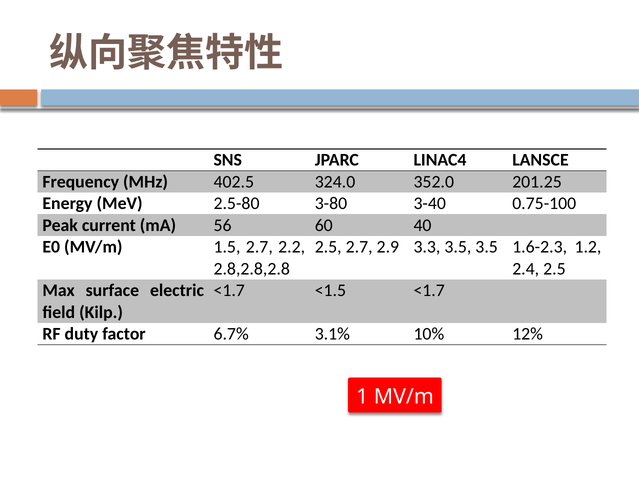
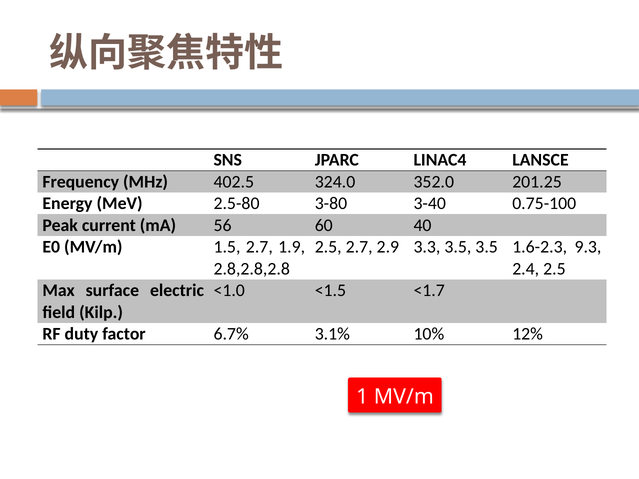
2.2: 2.2 -> 1.9
1.2: 1.2 -> 9.3
<1.7 at (229, 291): <1.7 -> <1.0
